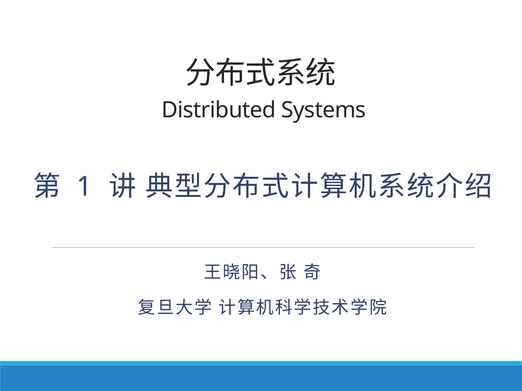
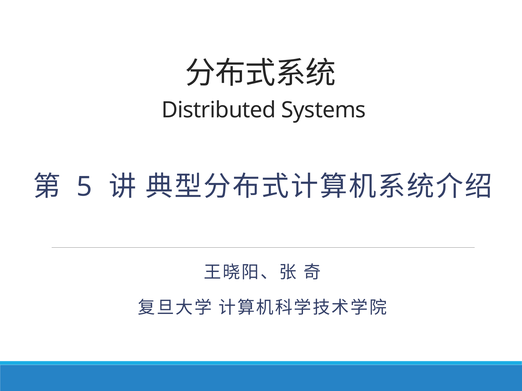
1: 1 -> 5
